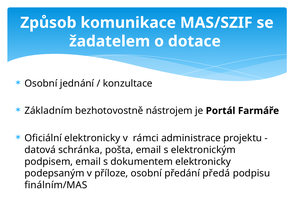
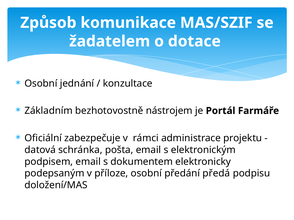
Oficiální elektronicky: elektronicky -> zabezpečuje
finálním/MAS: finálním/MAS -> doložení/MAS
